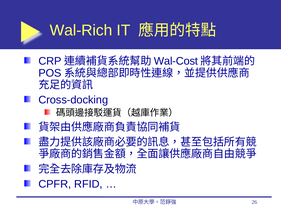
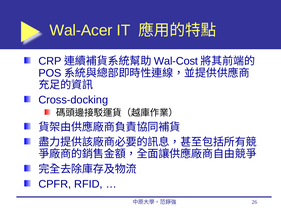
Wal-Rich: Wal-Rich -> Wal-Acer
